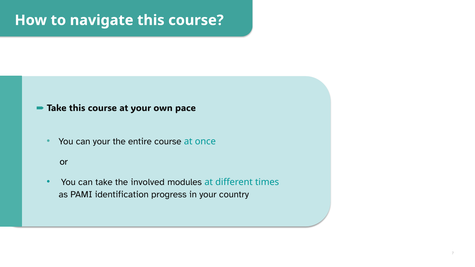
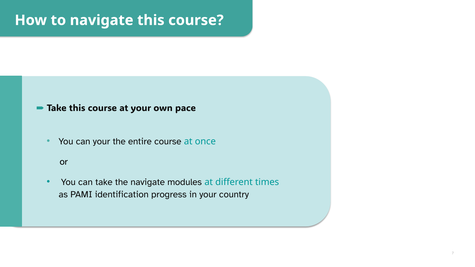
the involved: involved -> navigate
